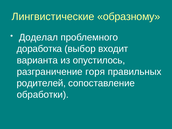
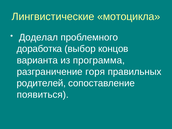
образному: образному -> мотоцикла
входит: входит -> концов
опустилось: опустилось -> программа
обработки: обработки -> появиться
